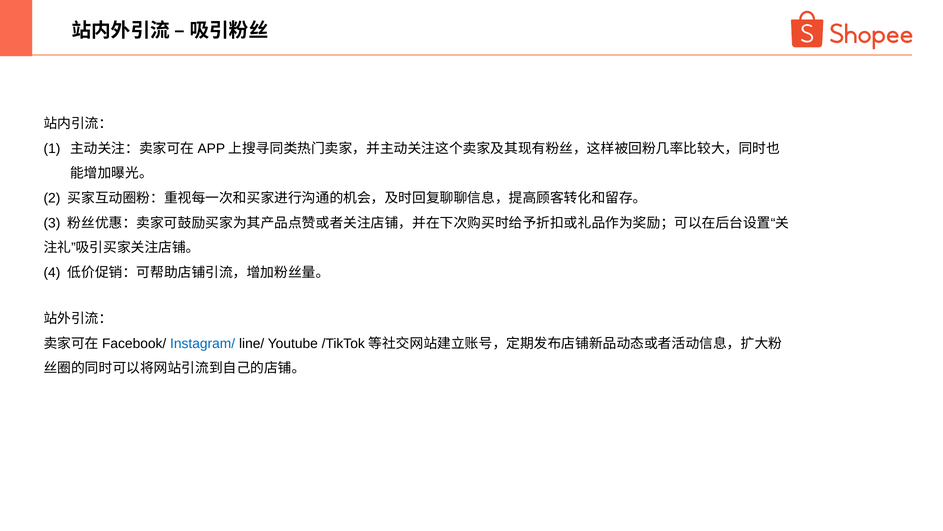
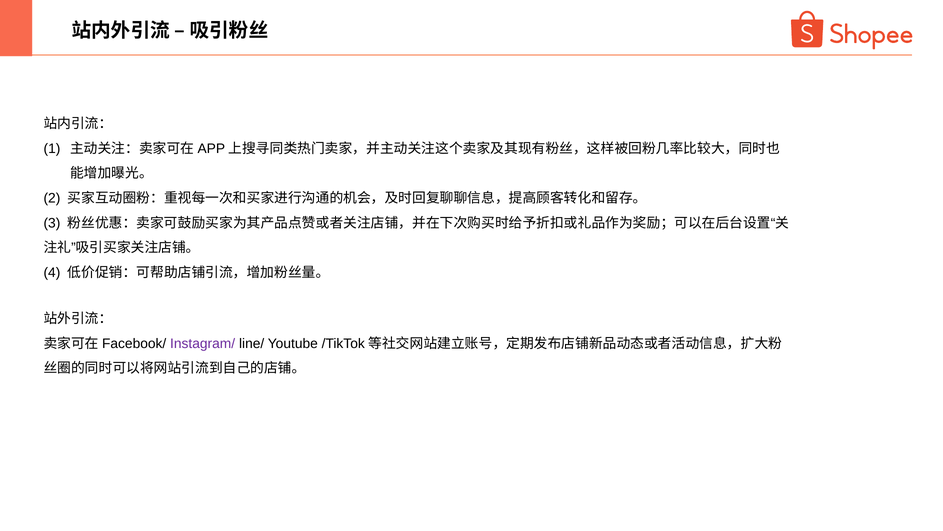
Instagram/ colour: blue -> purple
